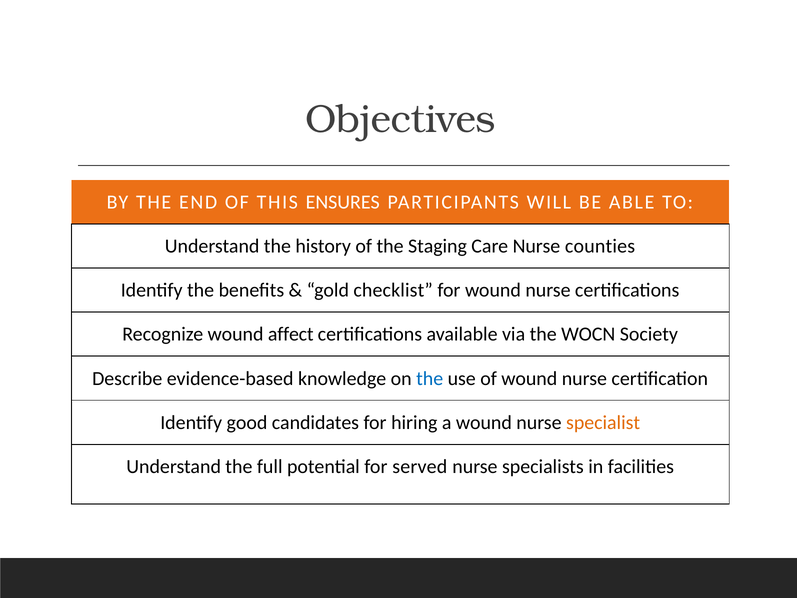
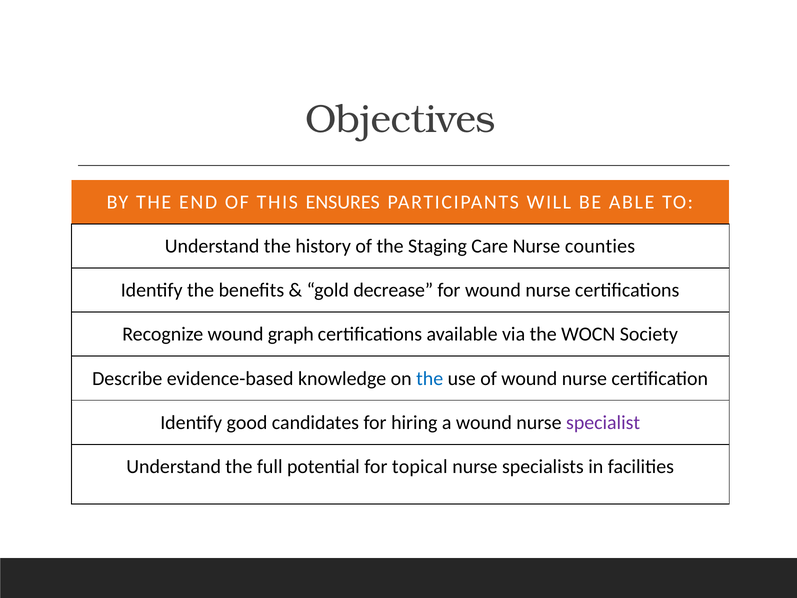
checklist: checklist -> decrease
affect: affect -> graph
specialist colour: orange -> purple
served: served -> topical
